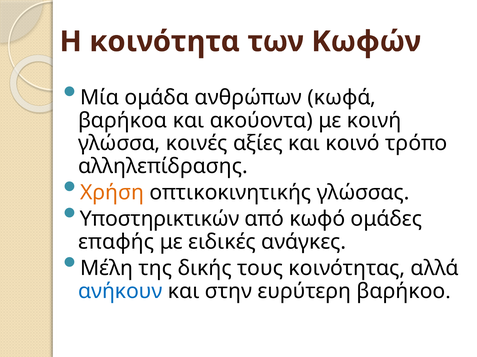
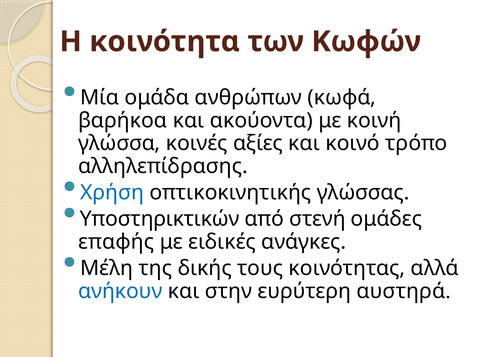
Χρήση colour: orange -> blue
κωφό: κωφό -> στενή
βαρήκοο: βαρήκοο -> αυστηρά
